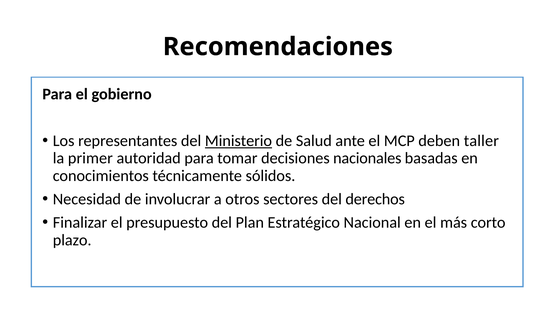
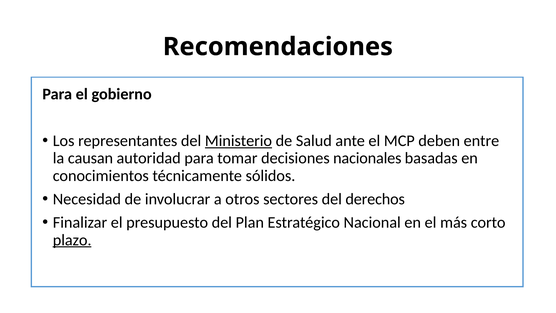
taller: taller -> entre
primer: primer -> causan
plazo underline: none -> present
